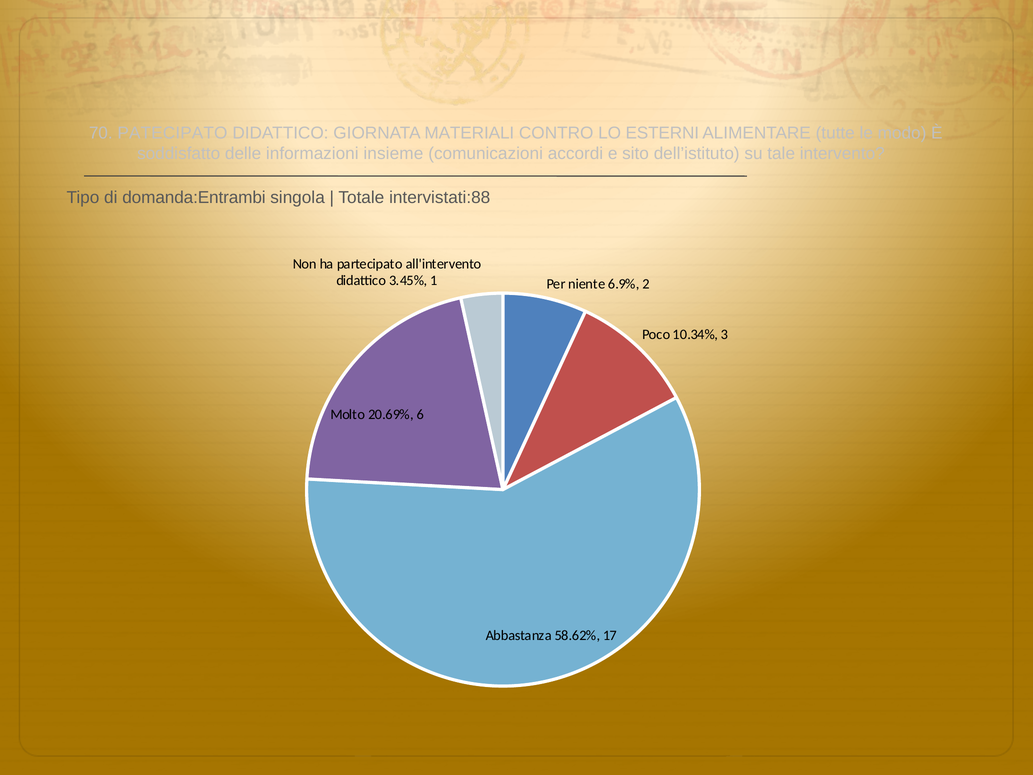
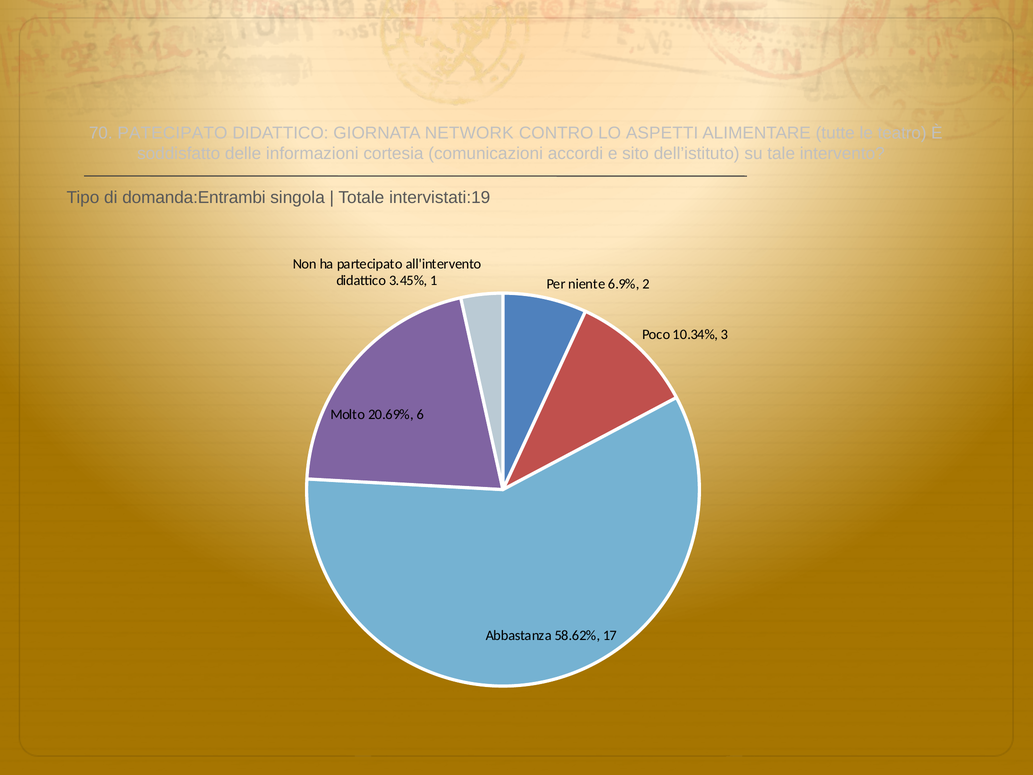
MATERIALI: MATERIALI -> NETWORK
ESTERNI: ESTERNI -> ASPETTI
modo: modo -> teatro
insieme: insieme -> cortesia
intervistati:88: intervistati:88 -> intervistati:19
